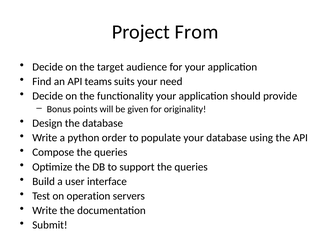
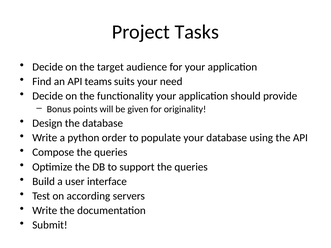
From: From -> Tasks
operation: operation -> according
